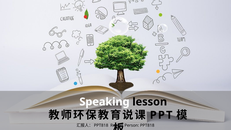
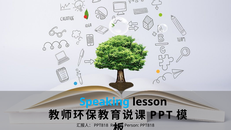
Speaking colour: white -> light blue
